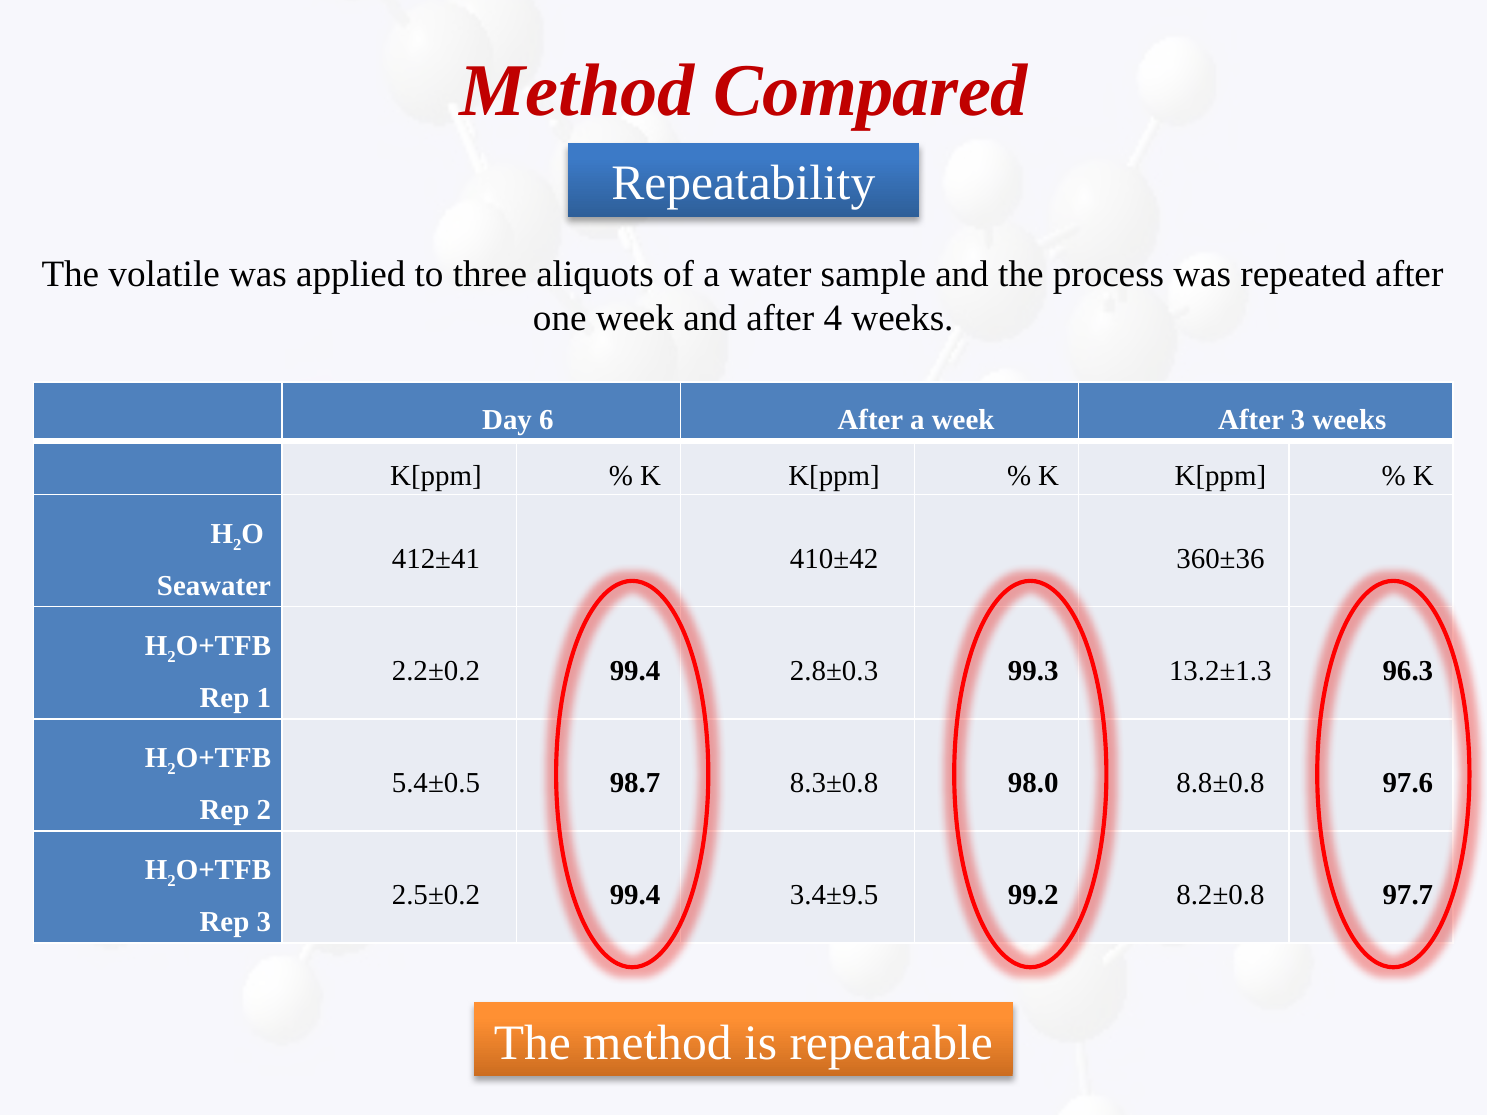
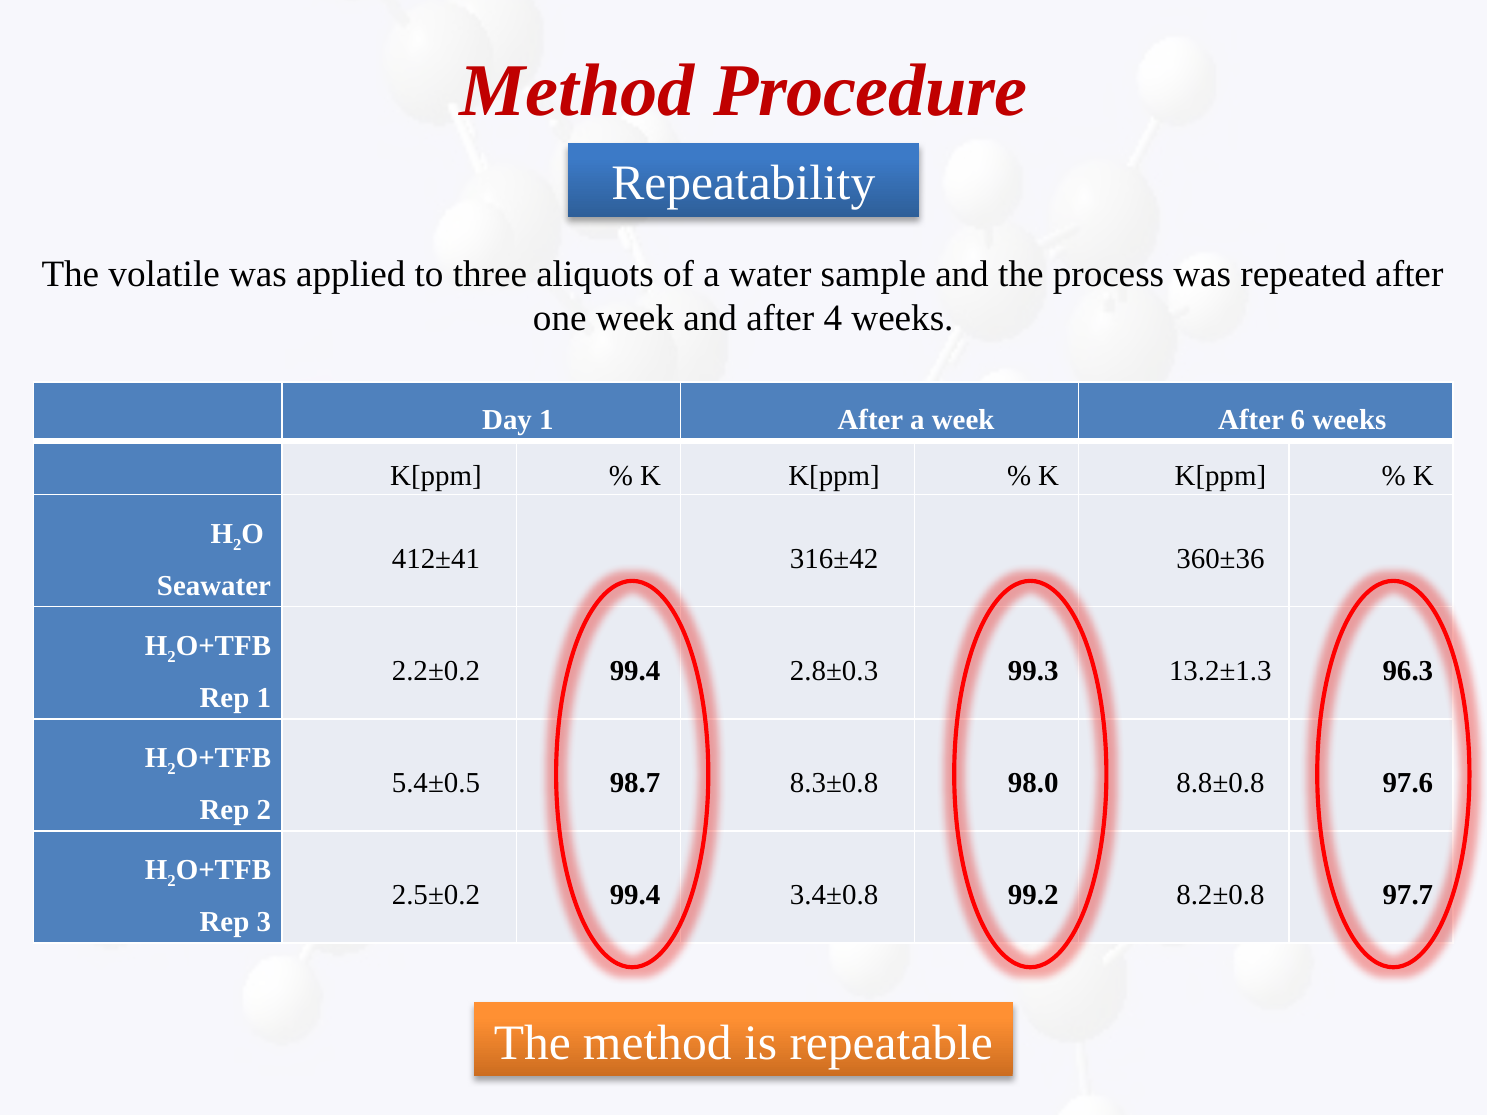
Compared: Compared -> Procedure
Day 6: 6 -> 1
After 3: 3 -> 6
410±42: 410±42 -> 316±42
3.4±9.5: 3.4±9.5 -> 3.4±0.8
